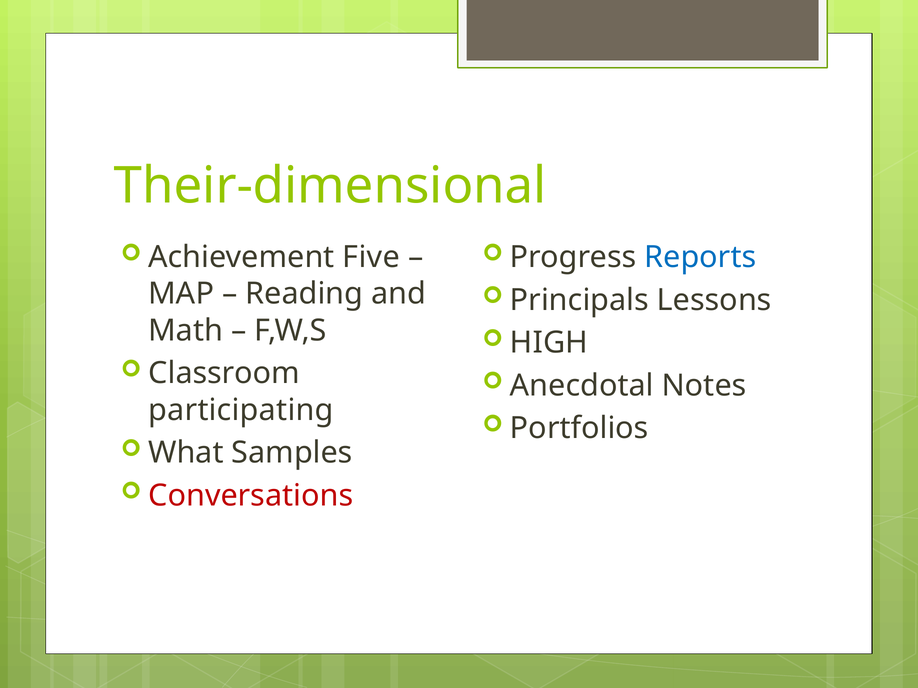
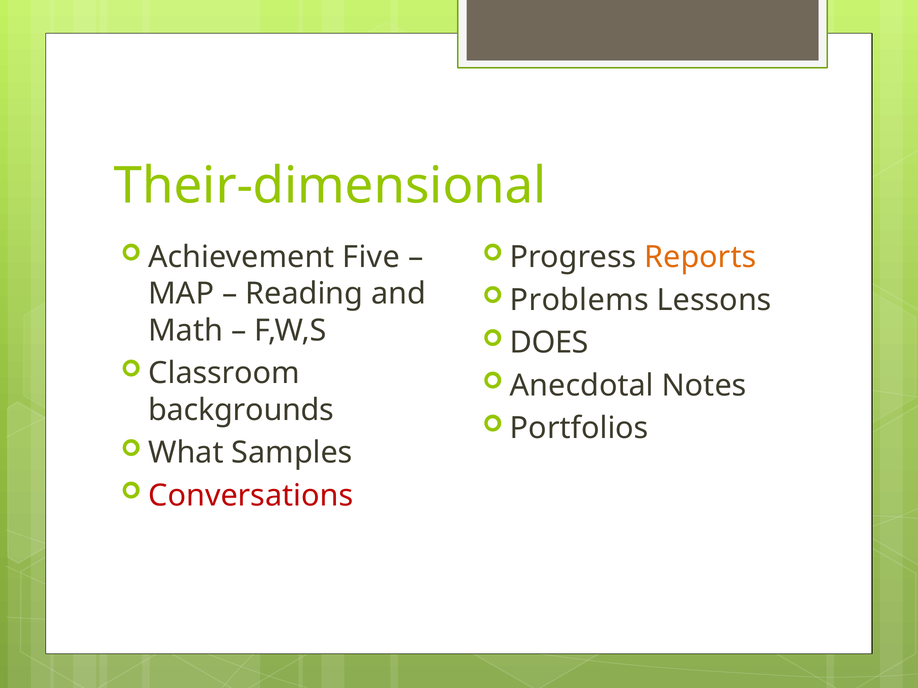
Reports colour: blue -> orange
Principals: Principals -> Problems
HIGH: HIGH -> DOES
participating: participating -> backgrounds
